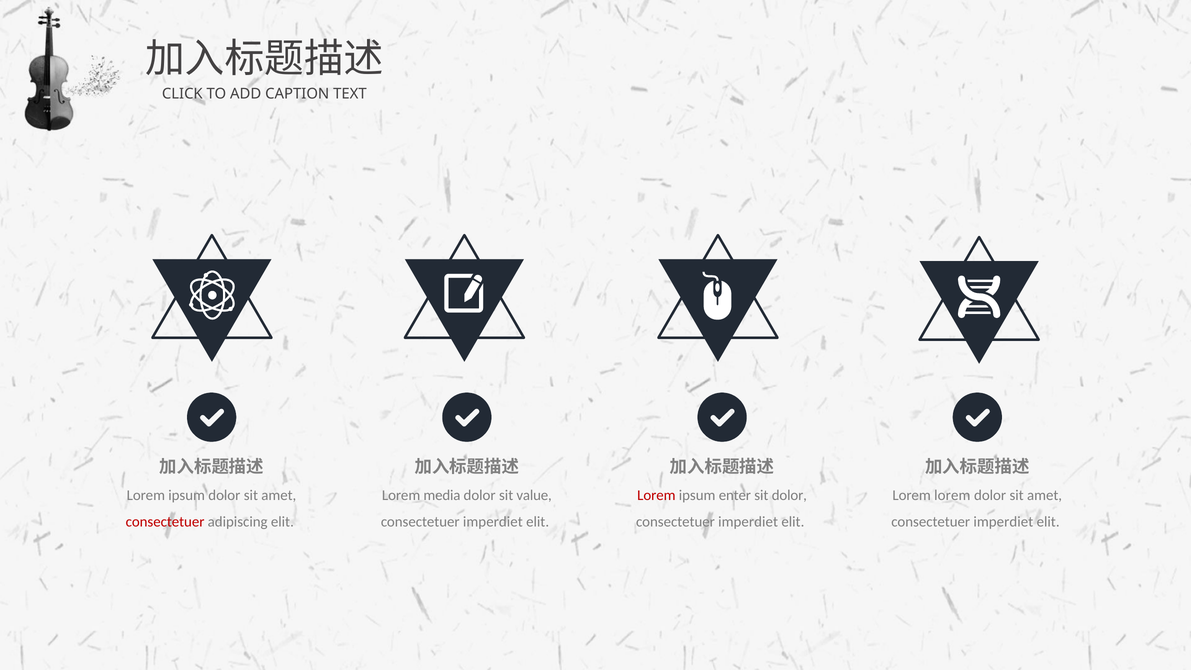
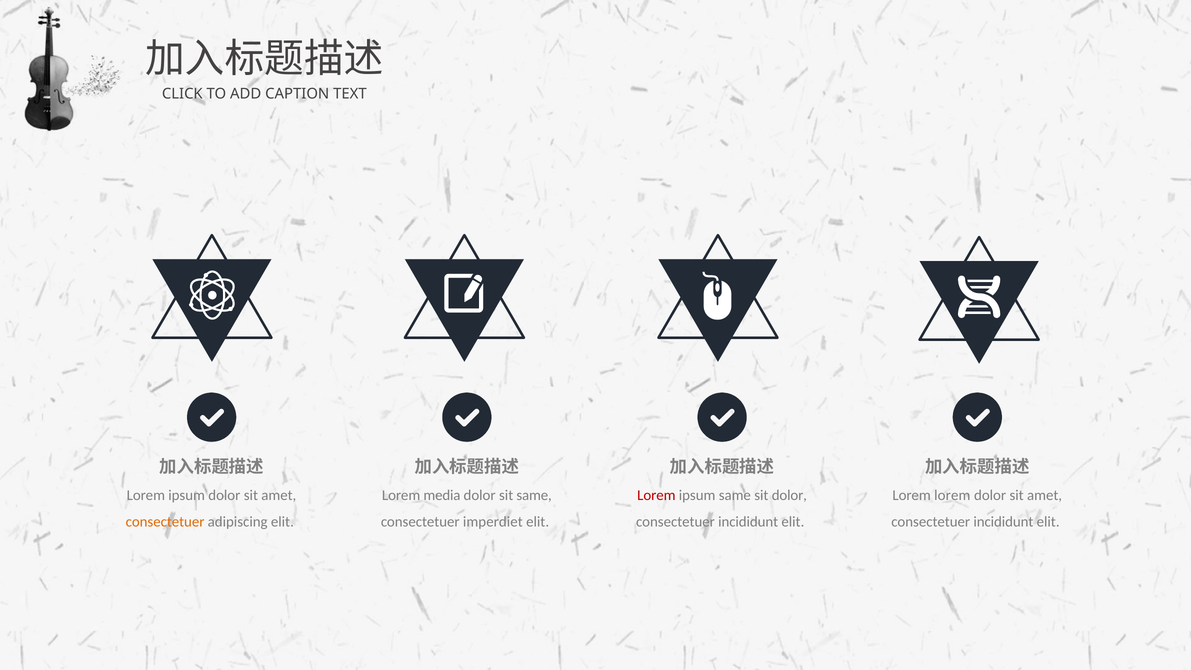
sit value: value -> same
ipsum enter: enter -> same
consectetuer at (165, 522) colour: red -> orange
imperdiet at (748, 522): imperdiet -> incididunt
imperdiet at (1003, 522): imperdiet -> incididunt
